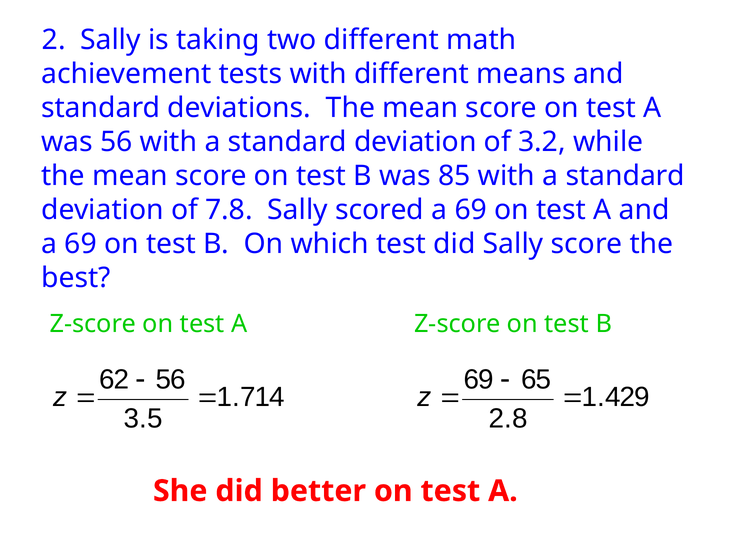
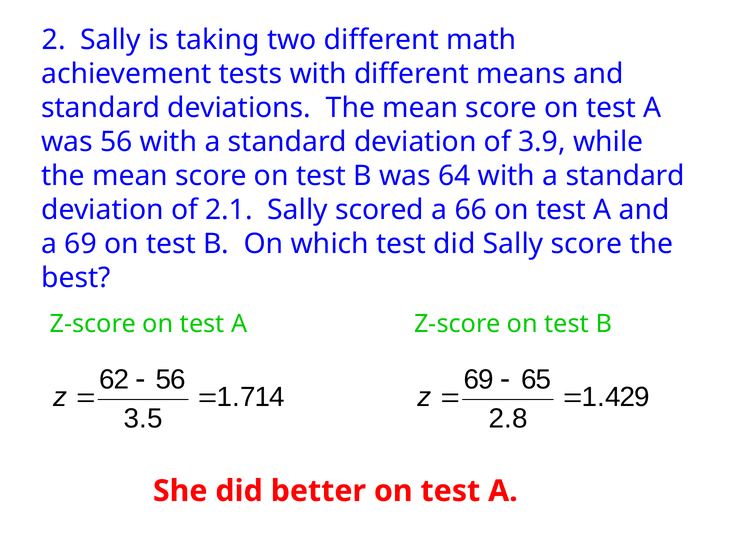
3.2: 3.2 -> 3.9
85: 85 -> 64
7.8: 7.8 -> 2.1
scored a 69: 69 -> 66
